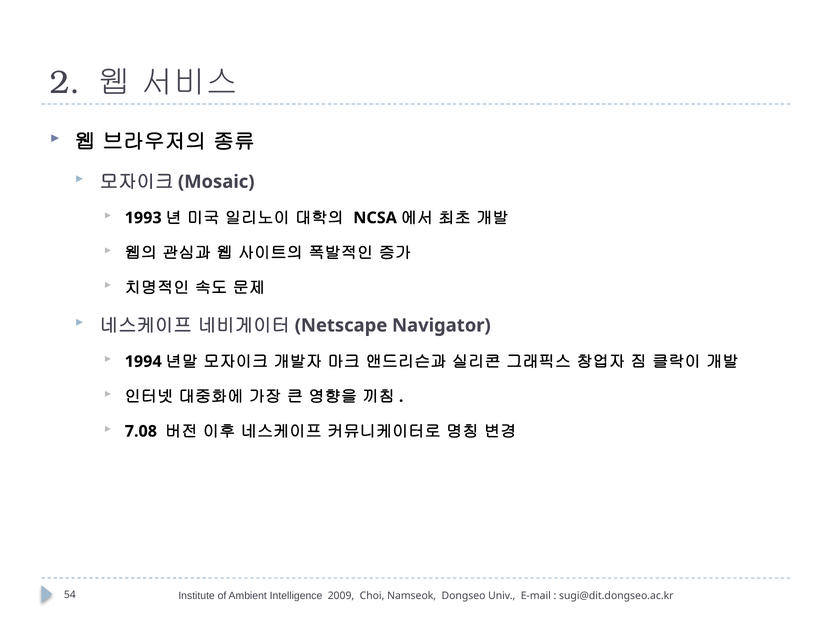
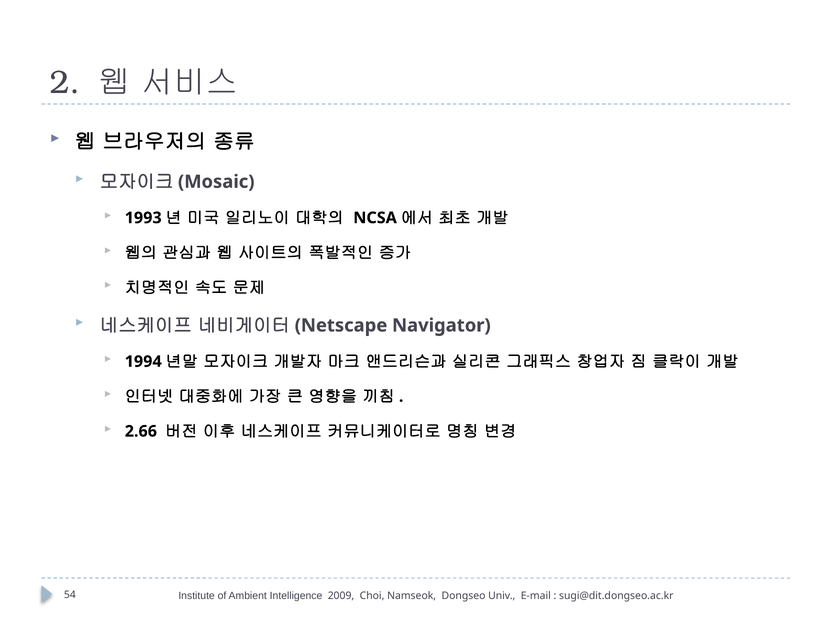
7.08: 7.08 -> 2.66
